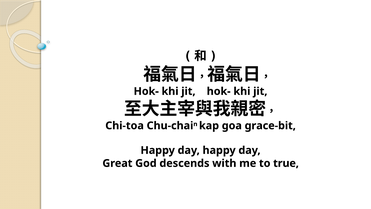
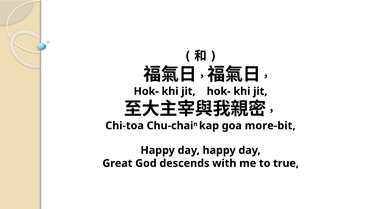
grace-bit: grace-bit -> more-bit
